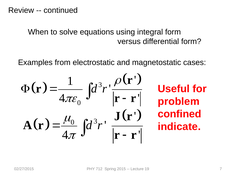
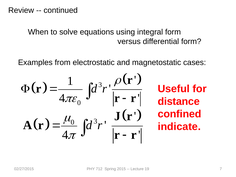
problem: problem -> distance
